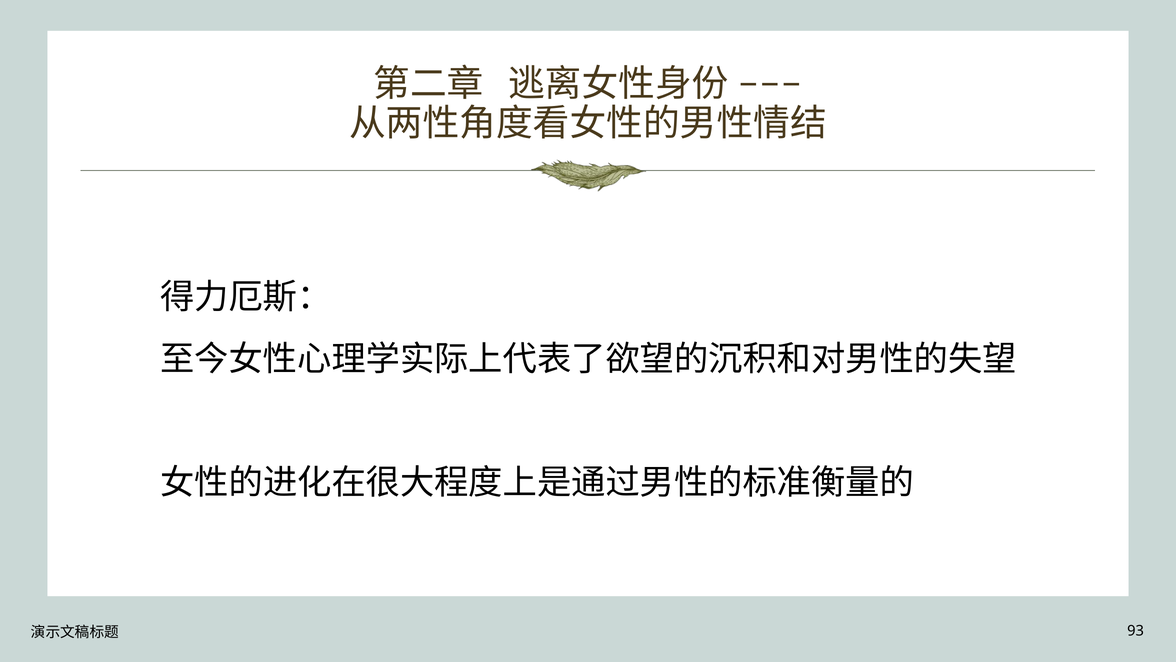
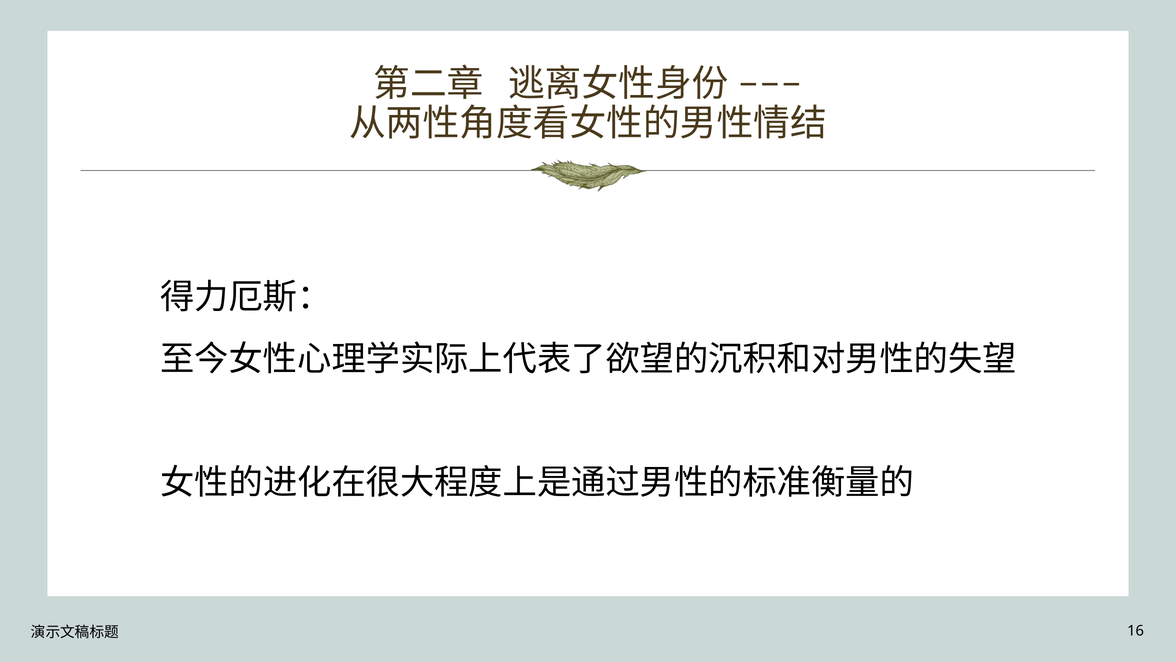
93: 93 -> 16
